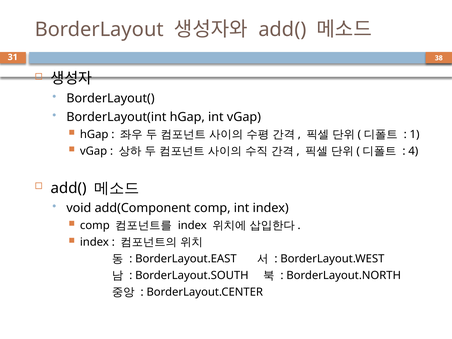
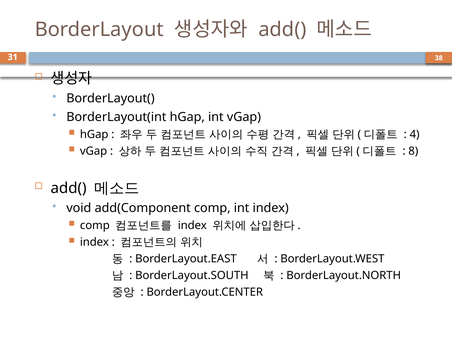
1: 1 -> 4
4: 4 -> 8
